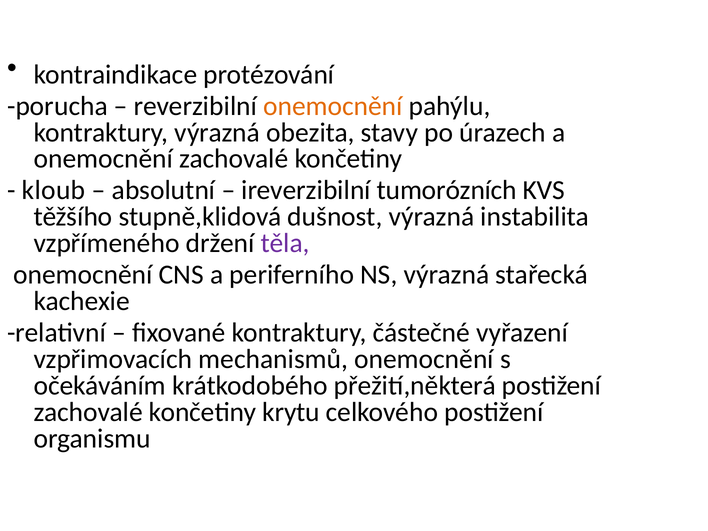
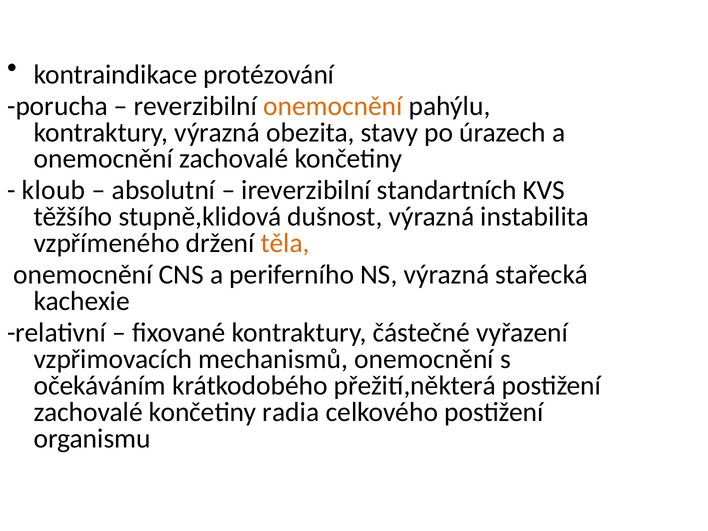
tumorózních: tumorózních -> standartních
těla colour: purple -> orange
krytu: krytu -> radia
